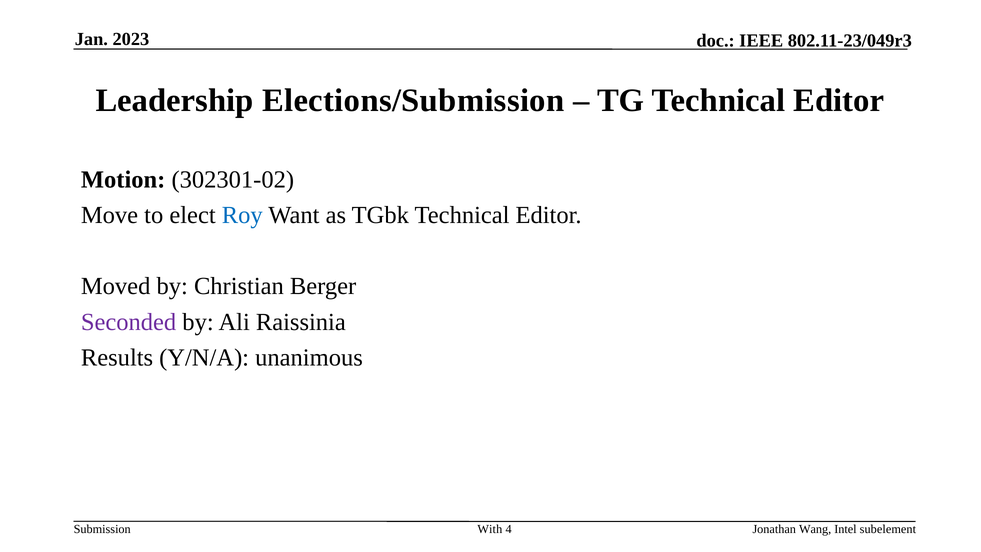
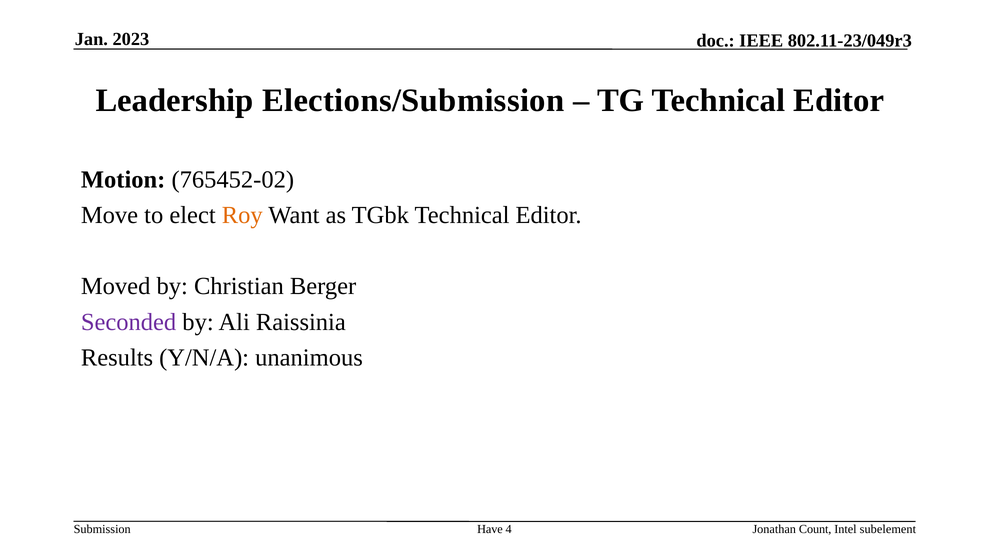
302301-02: 302301-02 -> 765452-02
Roy colour: blue -> orange
With: With -> Have
Wang: Wang -> Count
